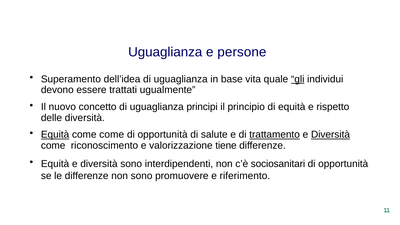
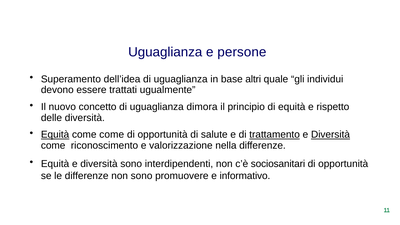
vita: vita -> altri
gli underline: present -> none
principi: principi -> dimora
tiene: tiene -> nella
riferimento: riferimento -> informativo
